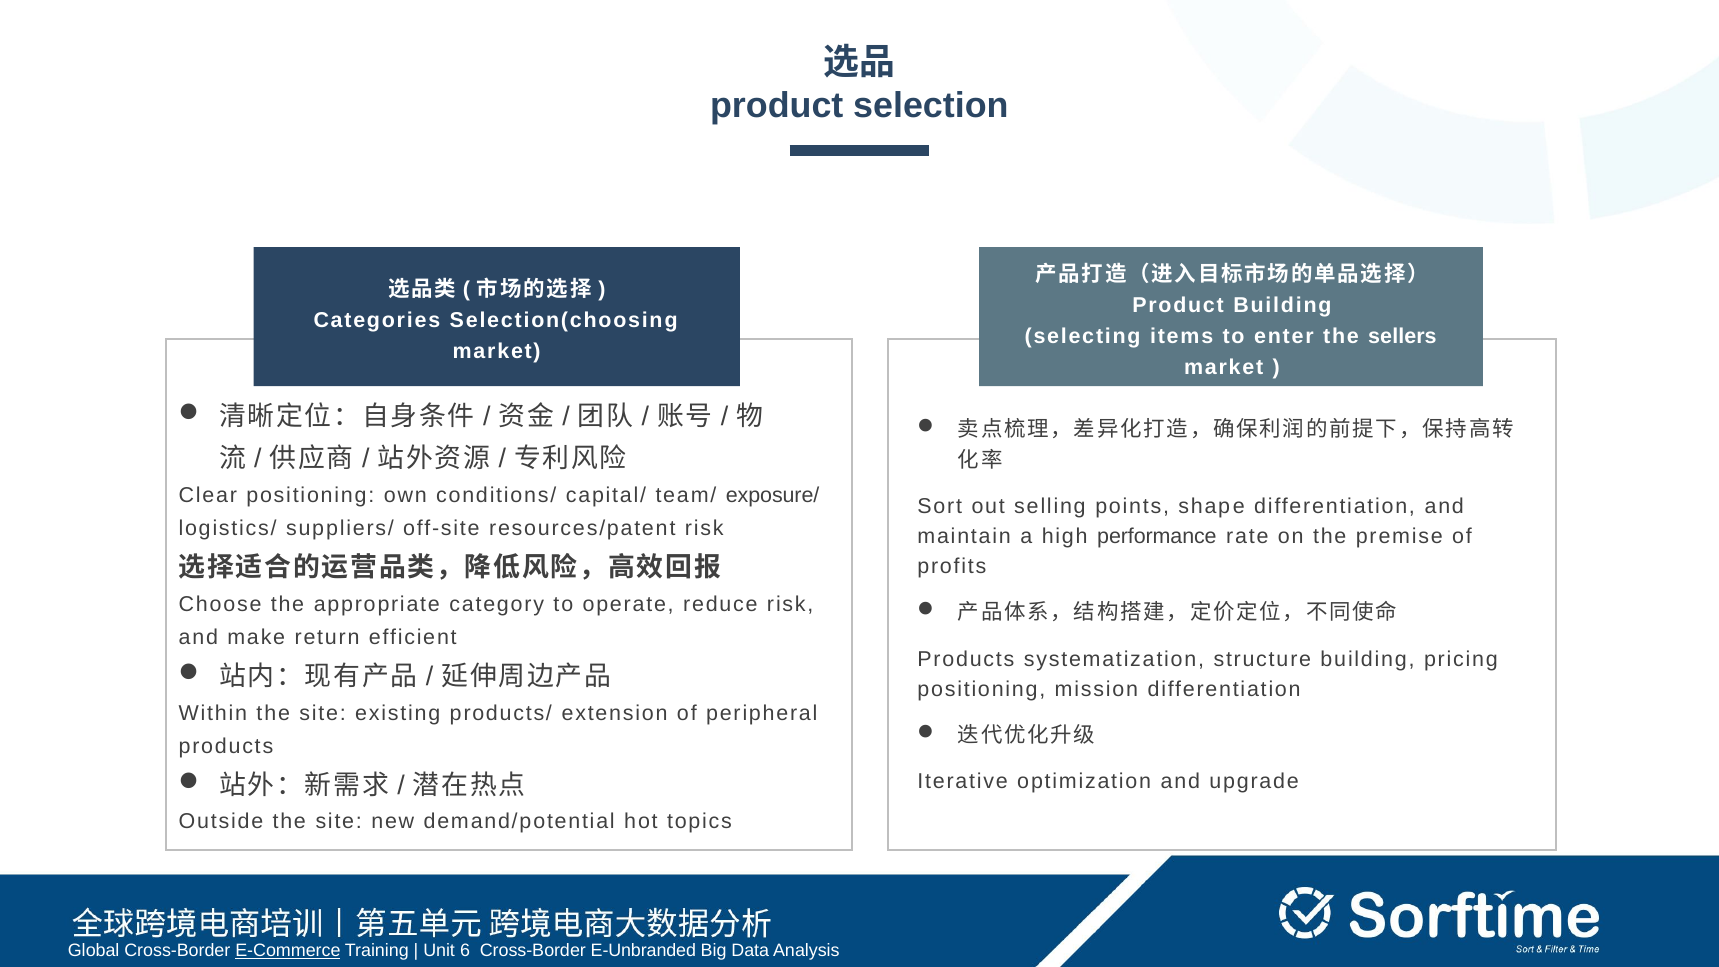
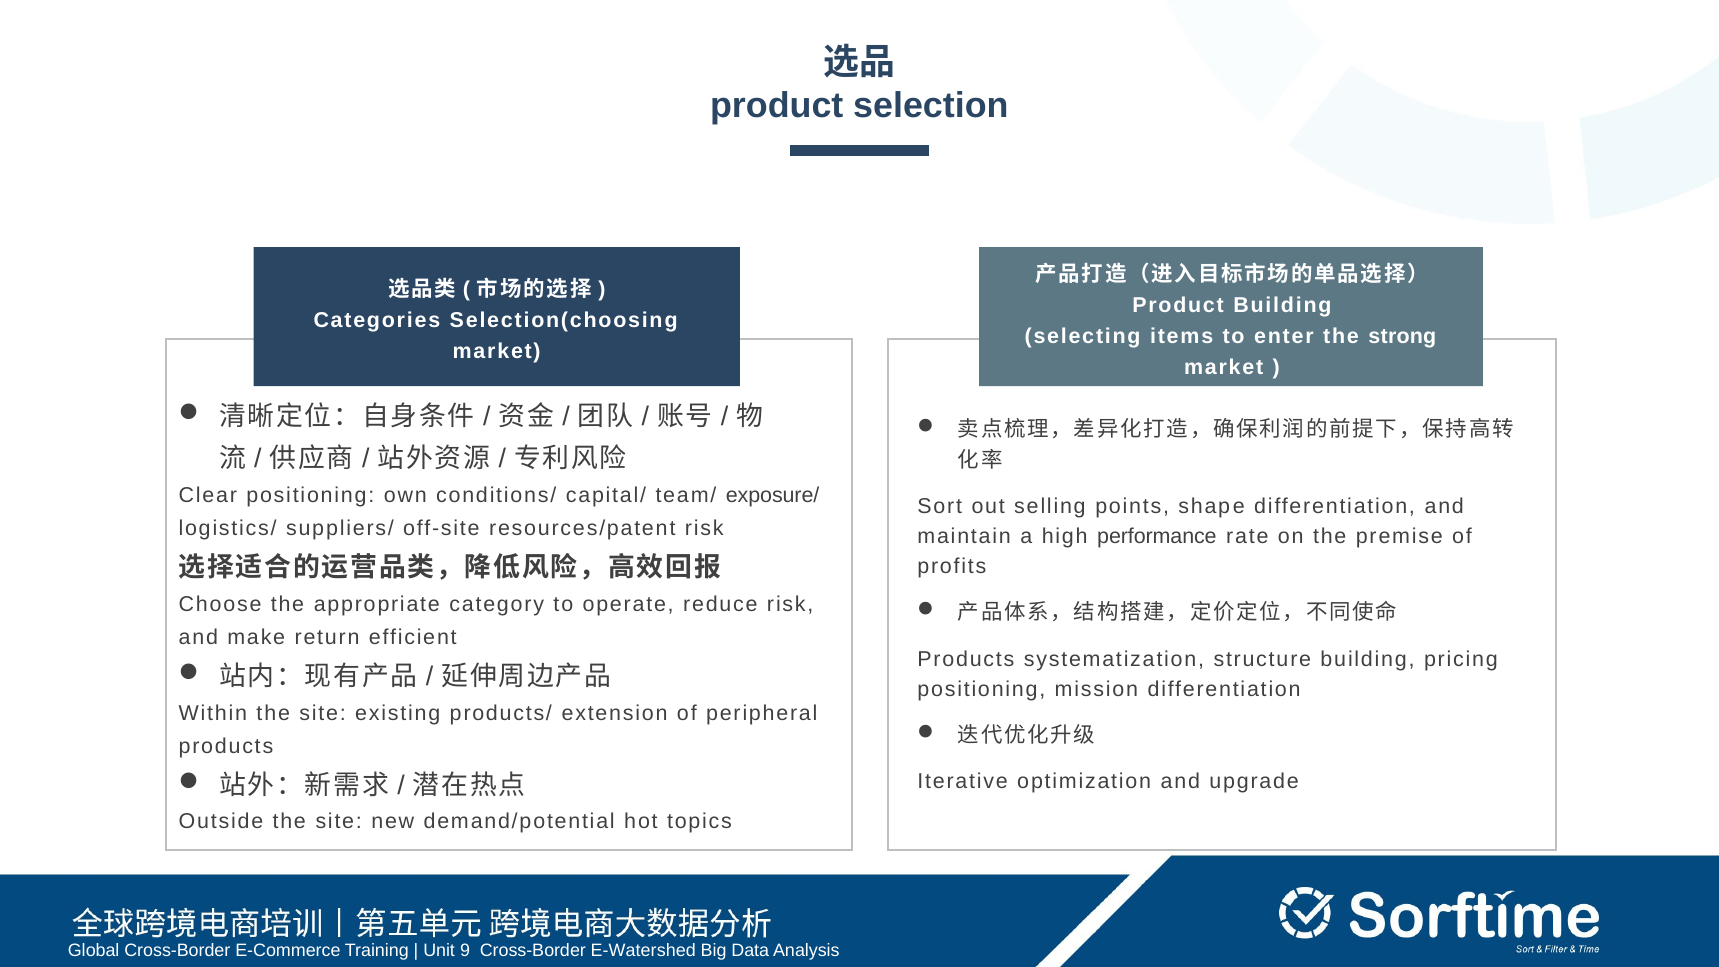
sellers: sellers -> strong
E-Commerce underline: present -> none
6: 6 -> 9
E-Unbranded: E-Unbranded -> E-Watershed
